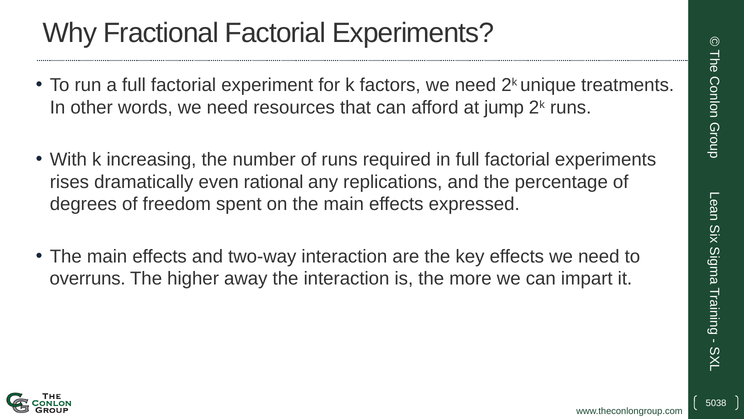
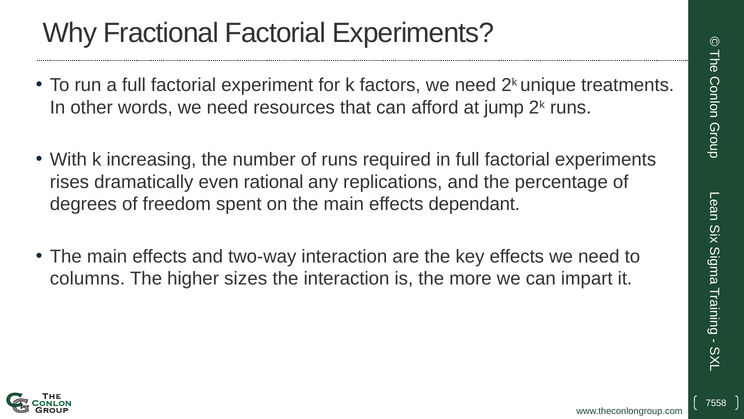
expressed: expressed -> dependant
overruns: overruns -> columns
away: away -> sizes
5038: 5038 -> 7558
